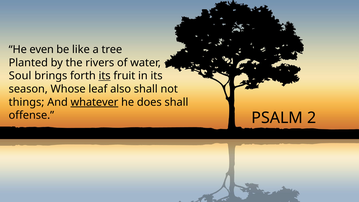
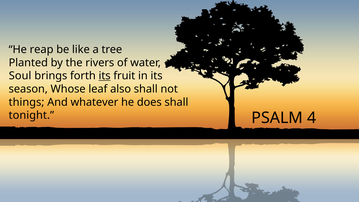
even: even -> reap
whatever underline: present -> none
offense: offense -> tonight
2: 2 -> 4
